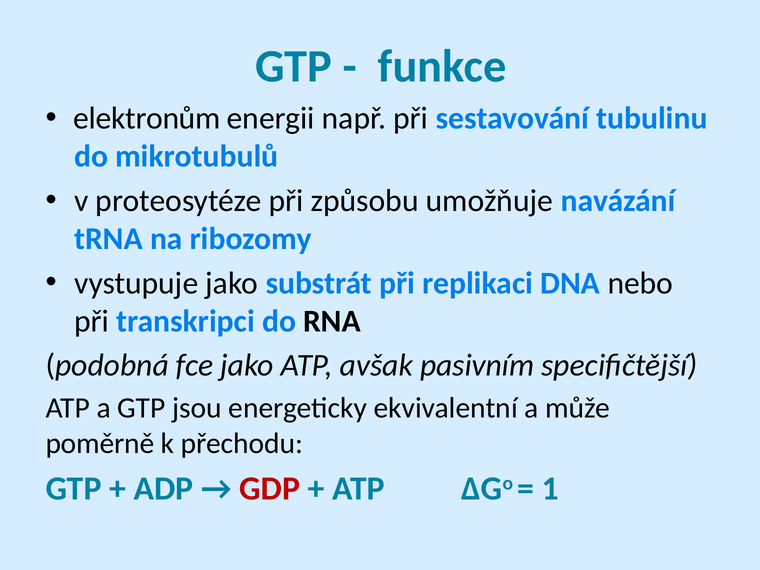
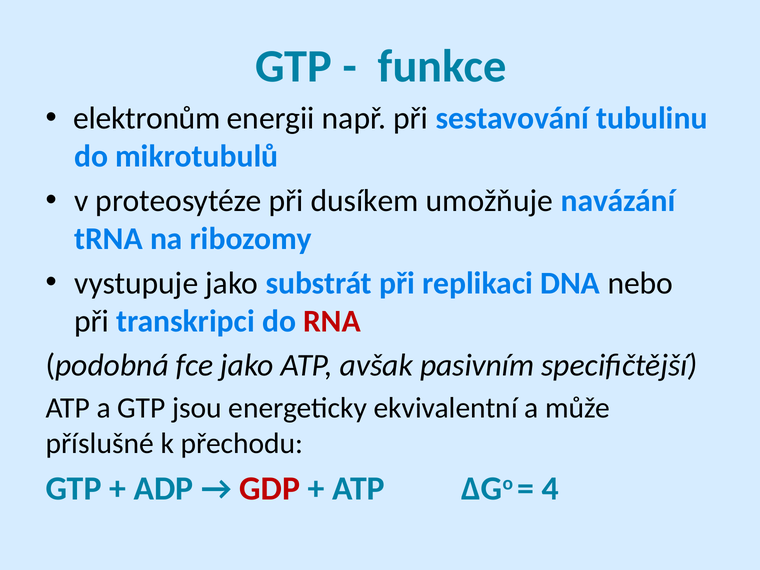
způsobu: způsobu -> dusíkem
RNA colour: black -> red
poměrně: poměrně -> příslušné
1: 1 -> 4
